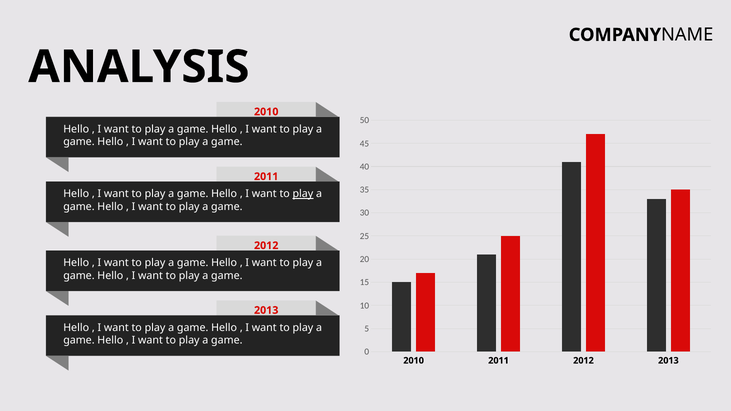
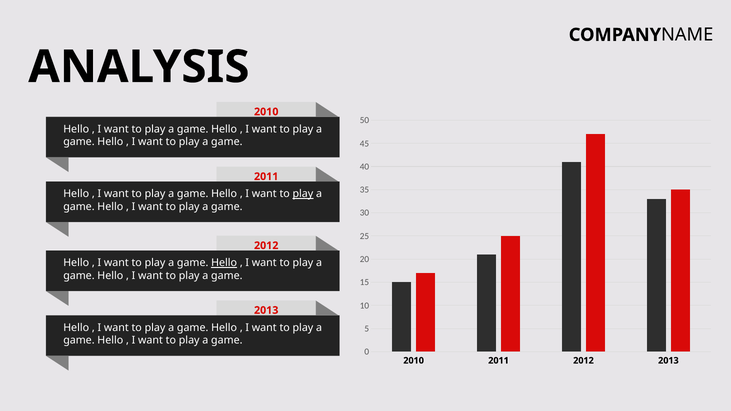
Hello at (224, 263) underline: none -> present
